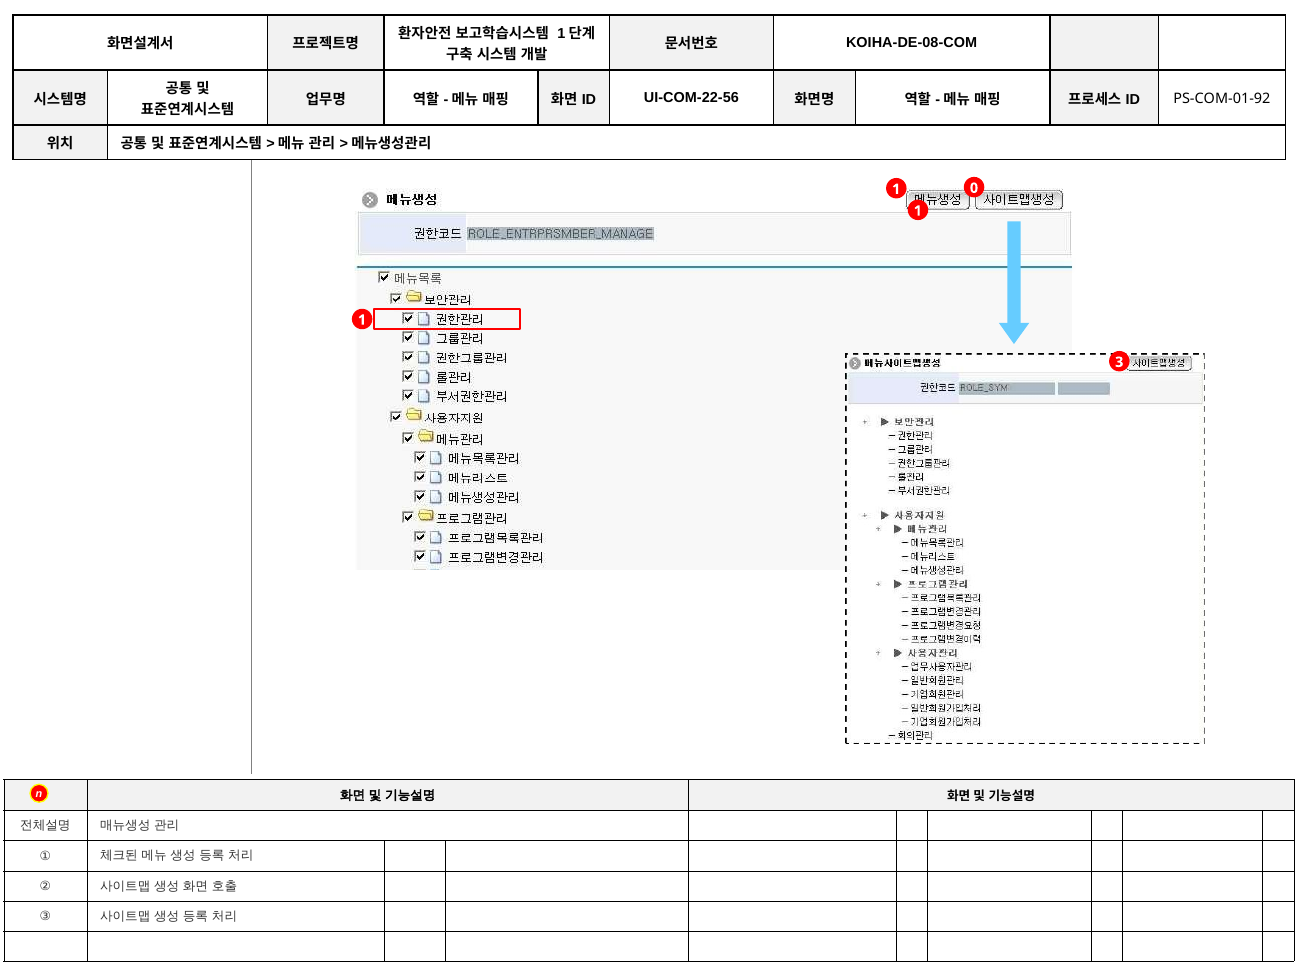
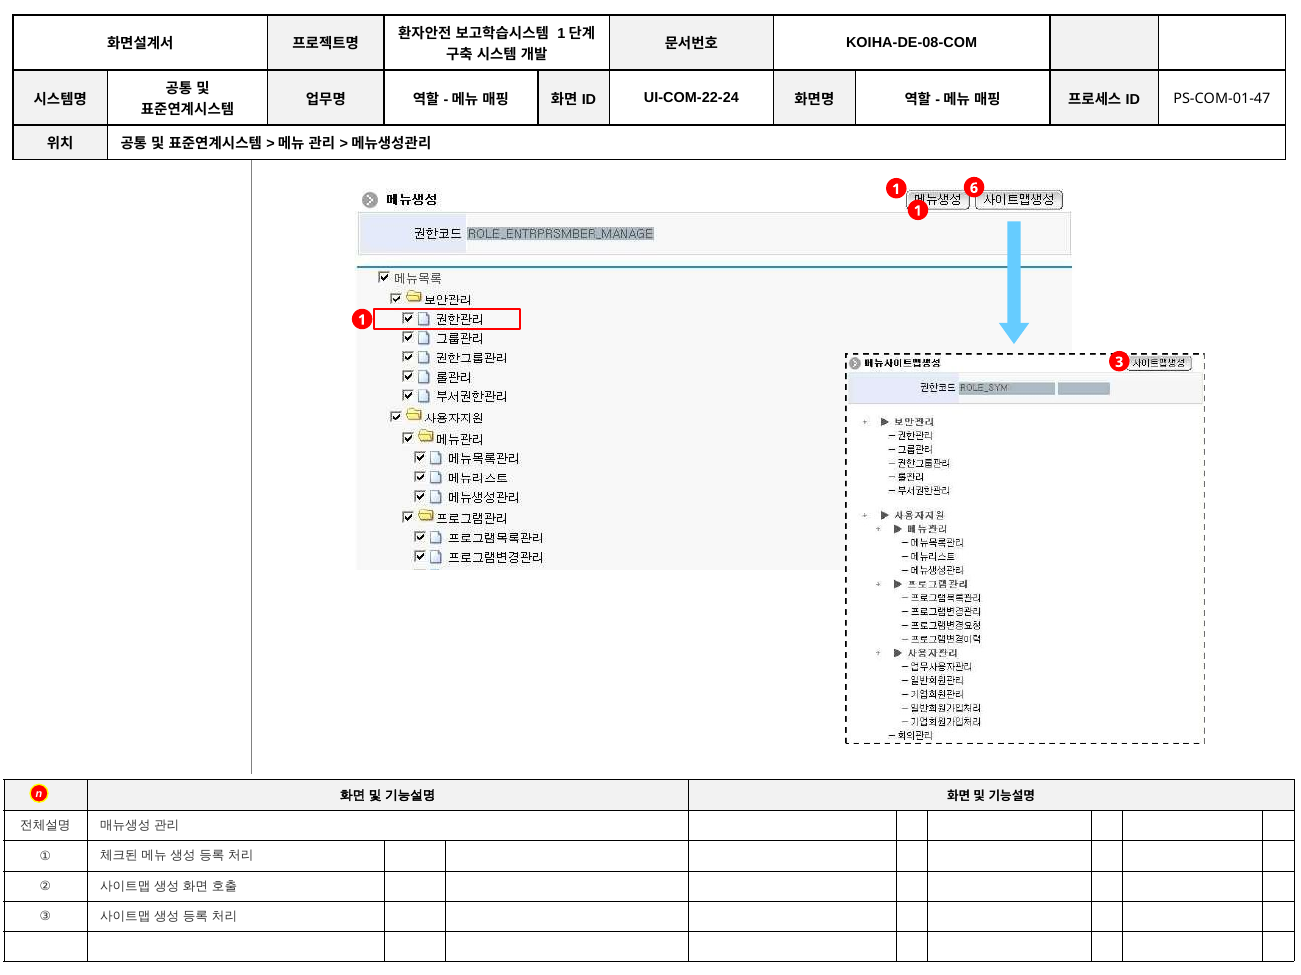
UI-COM-22-56: UI-COM-22-56 -> UI-COM-22-24
PS-COM-01-92: PS-COM-01-92 -> PS-COM-01-47
0: 0 -> 6
